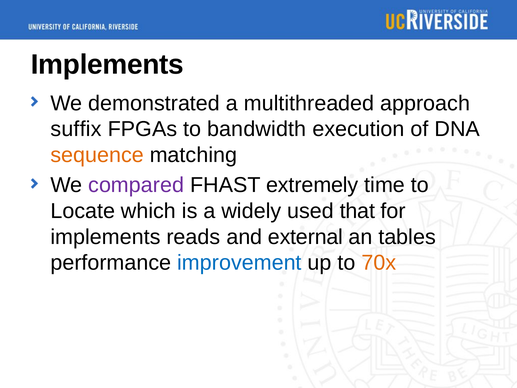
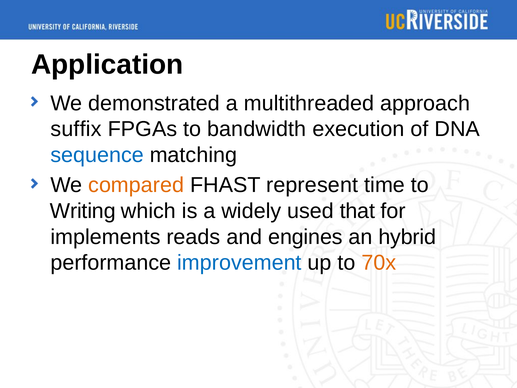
Implements at (107, 64): Implements -> Application
sequence colour: orange -> blue
compared colour: purple -> orange
extremely: extremely -> represent
Locate: Locate -> Writing
external: external -> engines
tables: tables -> hybrid
